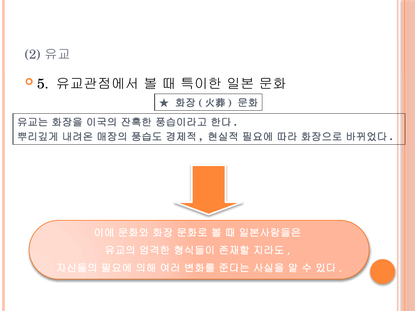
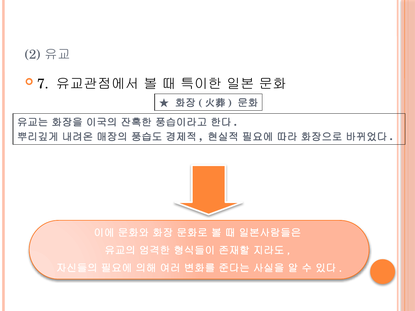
5: 5 -> 7
